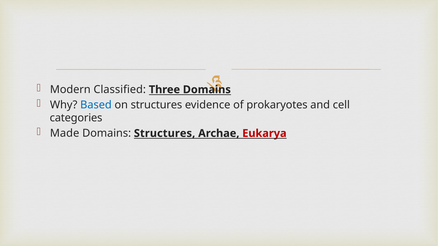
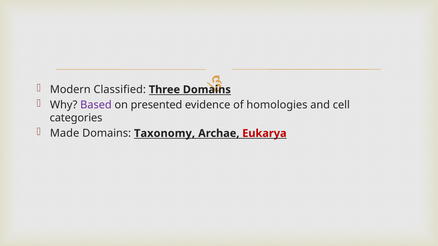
Based colour: blue -> purple
on structures: structures -> presented
prokaryotes: prokaryotes -> homologies
Domains Structures: Structures -> Taxonomy
